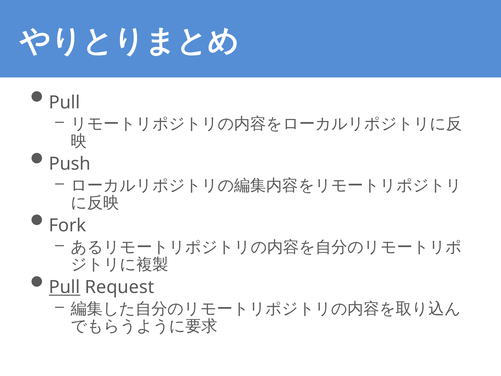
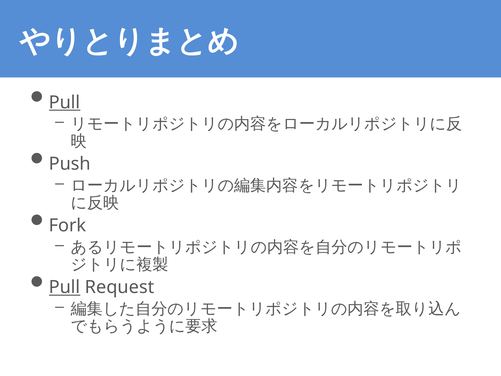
Pull at (65, 102) underline: none -> present
